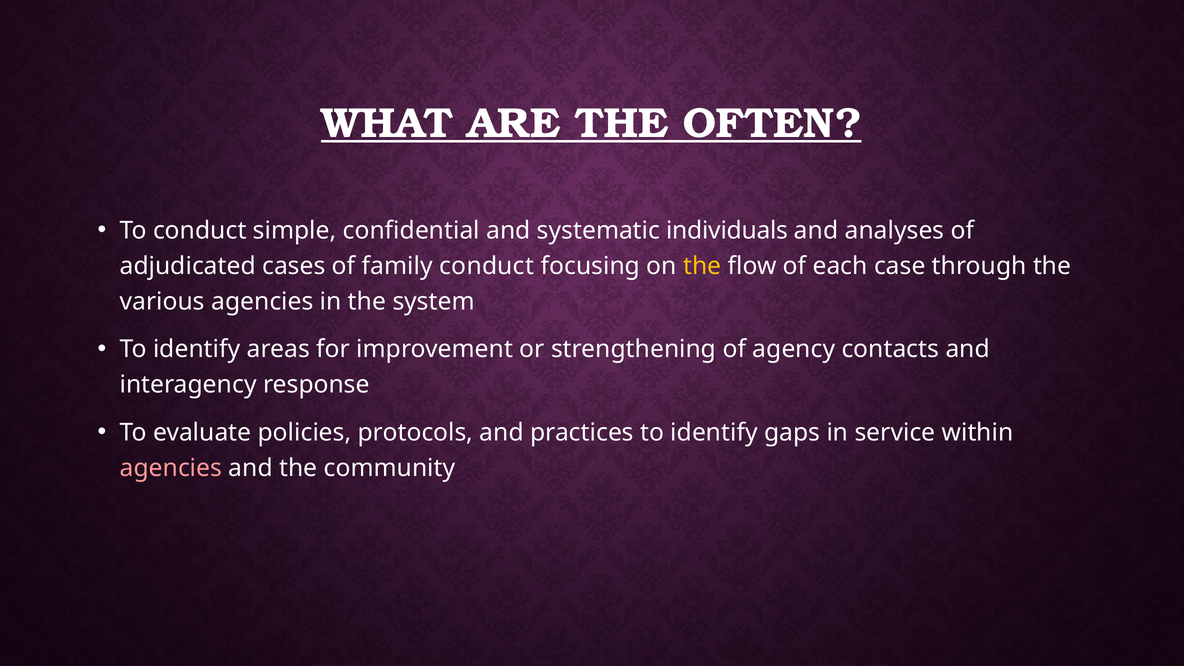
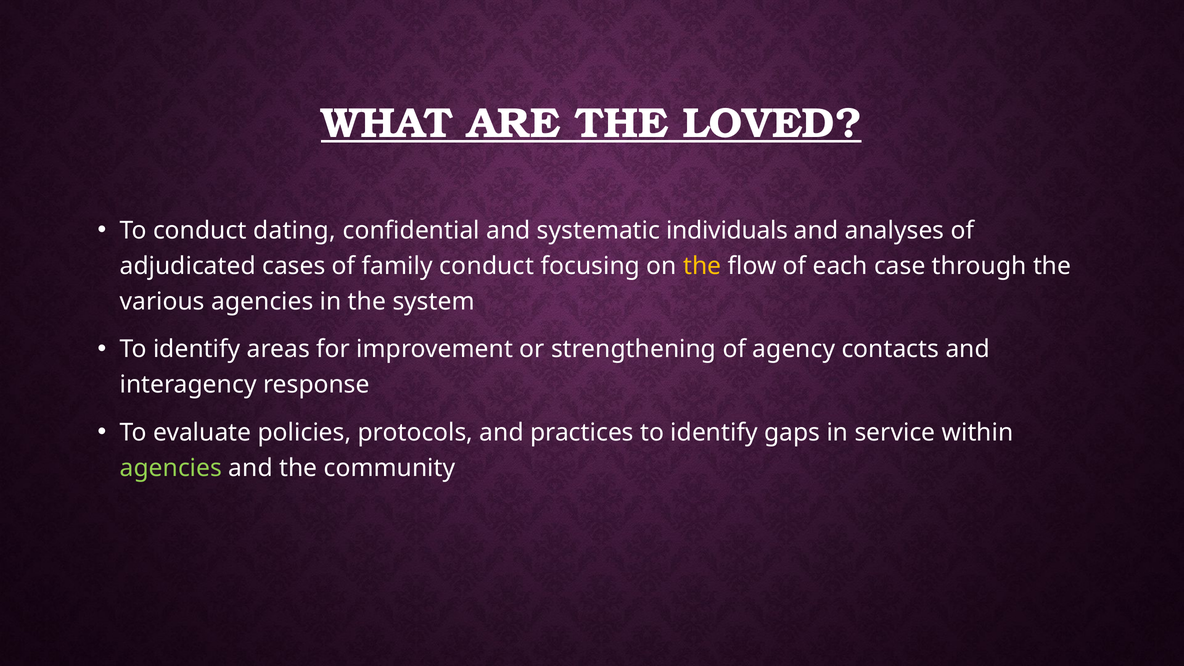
OFTEN: OFTEN -> LOVED
simple: simple -> dating
agencies at (171, 468) colour: pink -> light green
